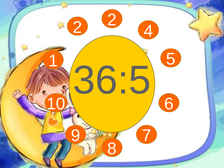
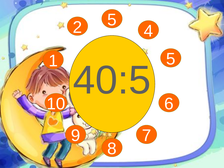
2 2: 2 -> 5
36:5: 36:5 -> 40:5
